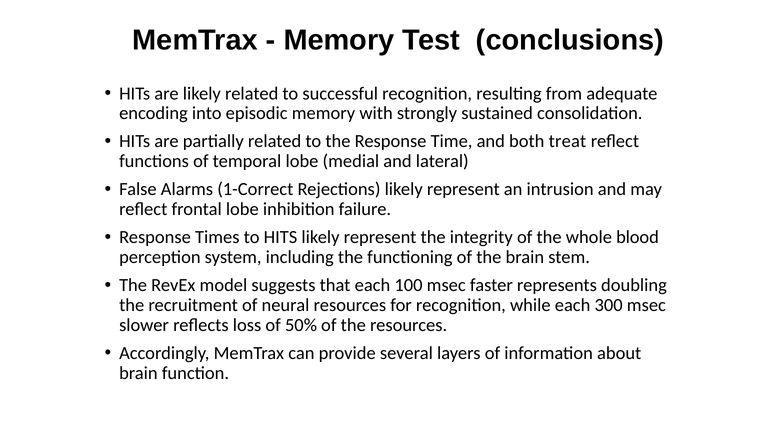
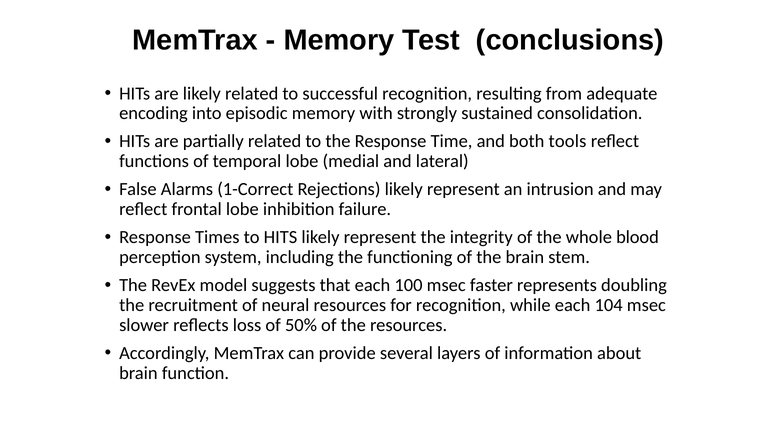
treat: treat -> tools
300: 300 -> 104
